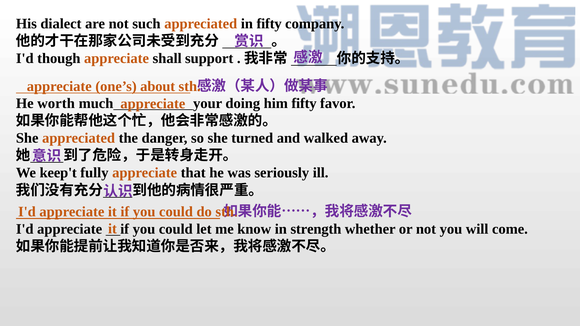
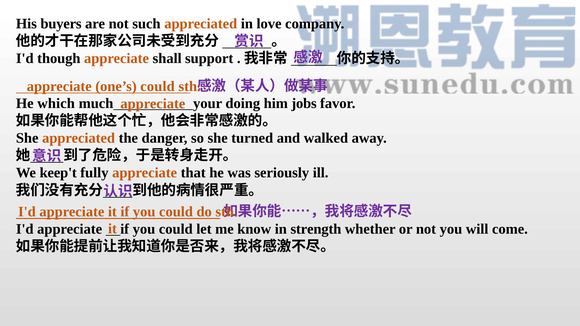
dialect: dialect -> buyers
in fifty: fifty -> love
one’s about: about -> could
worth: worth -> which
him fifty: fifty -> jobs
